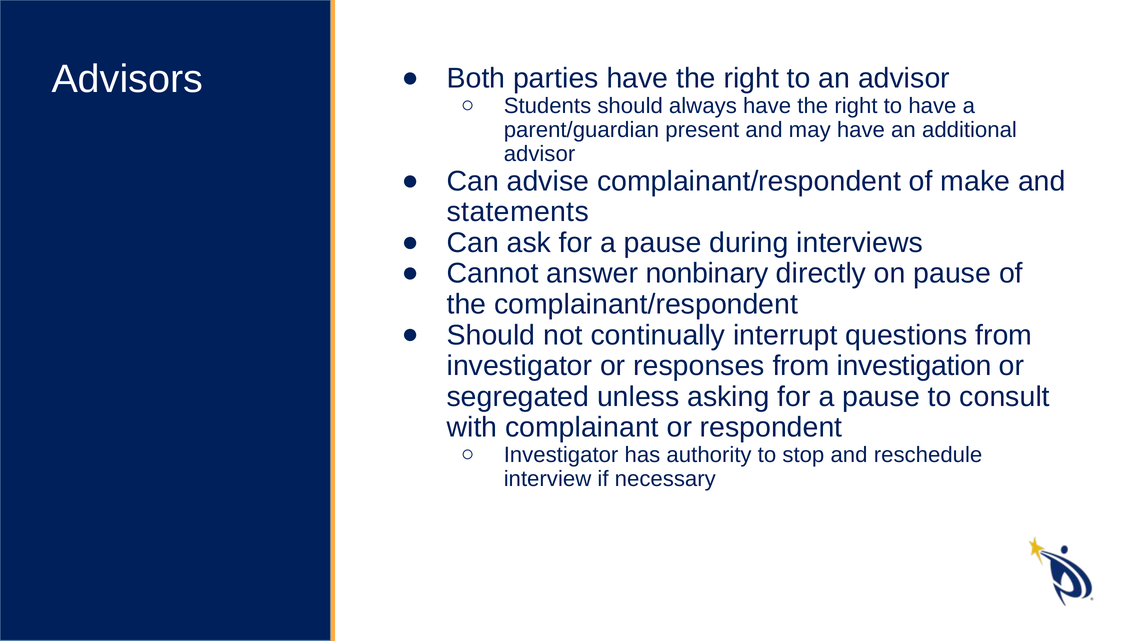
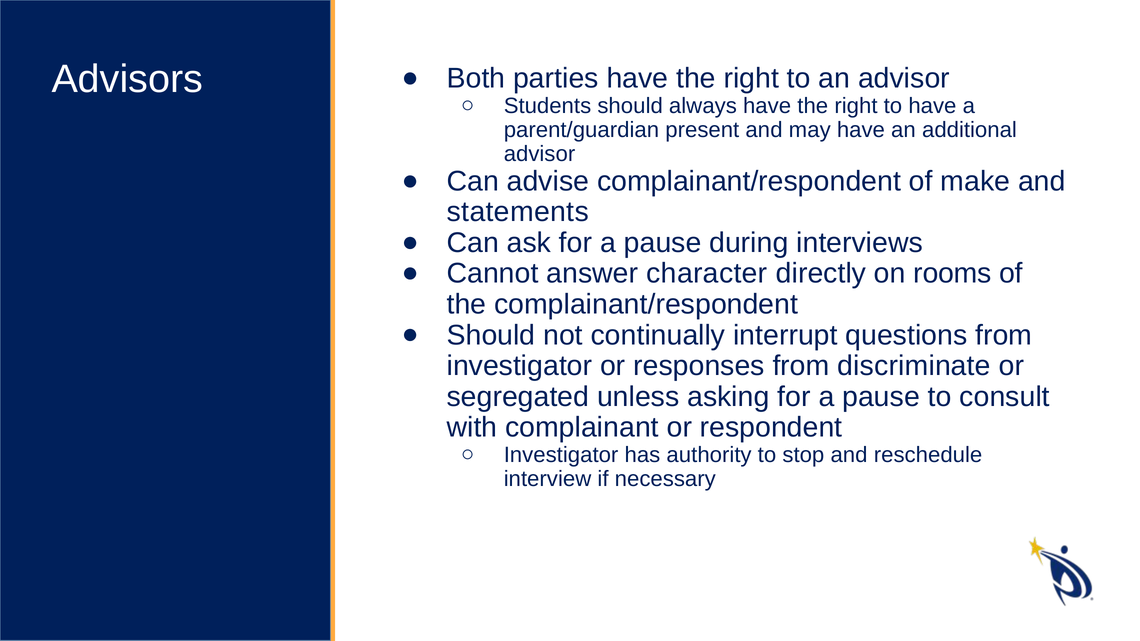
nonbinary: nonbinary -> character
on pause: pause -> rooms
investigation: investigation -> discriminate
